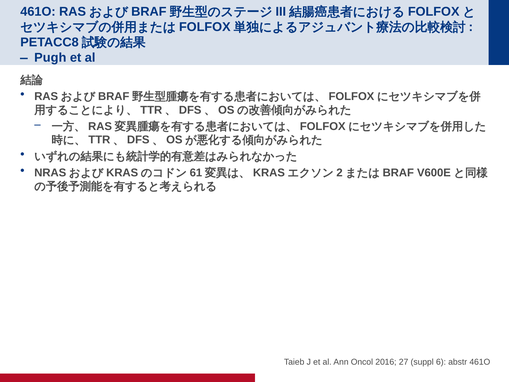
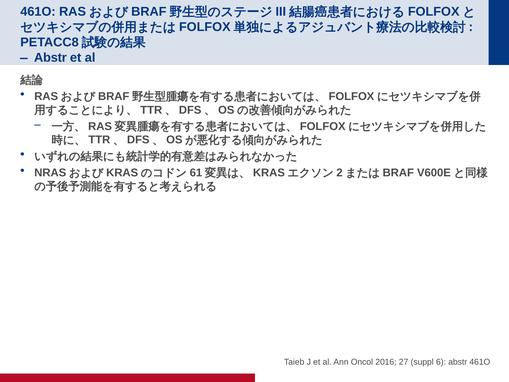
Pugh at (50, 58): Pugh -> Abstr
